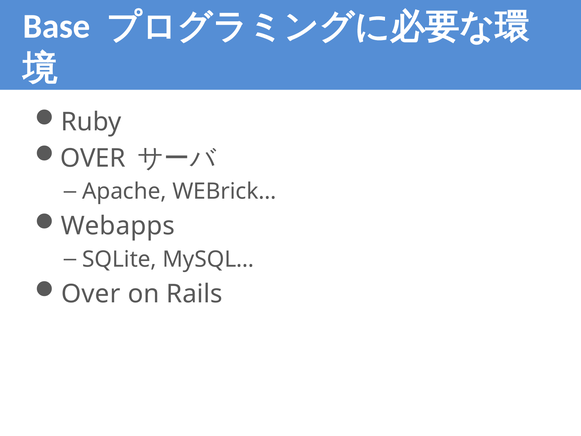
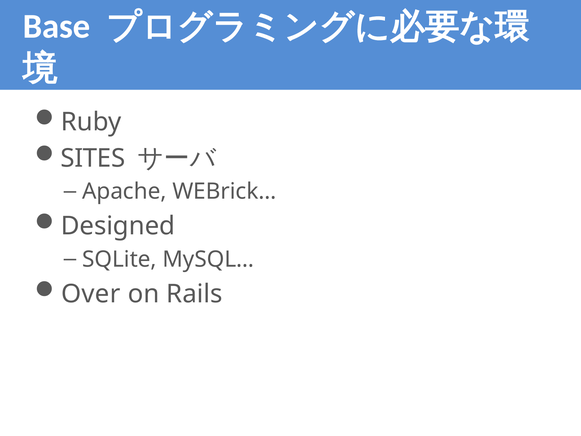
OVER at (93, 158): OVER -> SITES
Webapps: Webapps -> Designed
